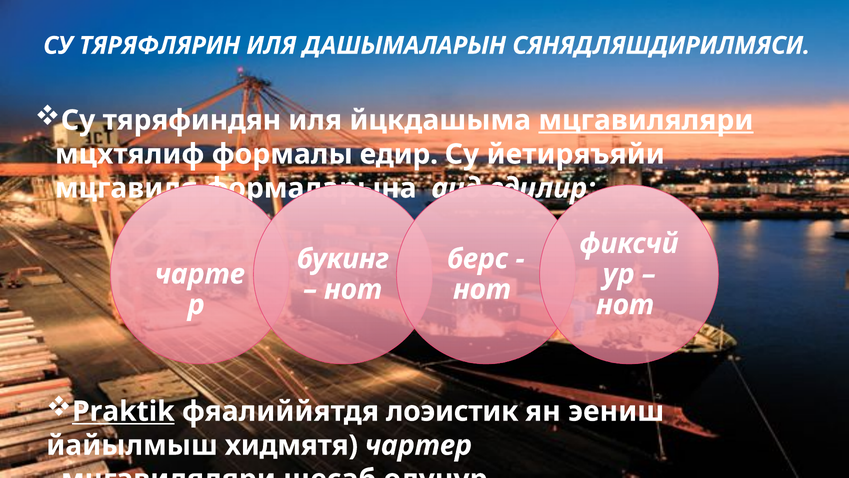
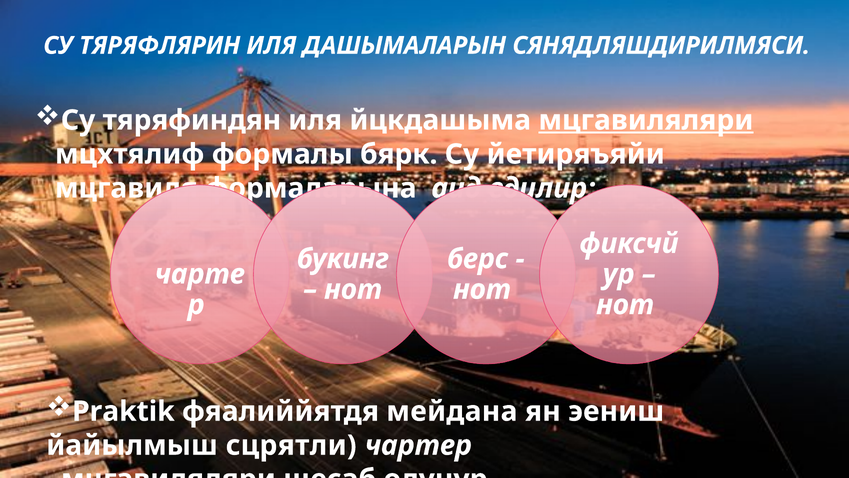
едир: едир -> бярк
Praktik underline: present -> none
лоэистик: лоэистик -> мейдана
хидмятя: хидмятя -> сцрятли
